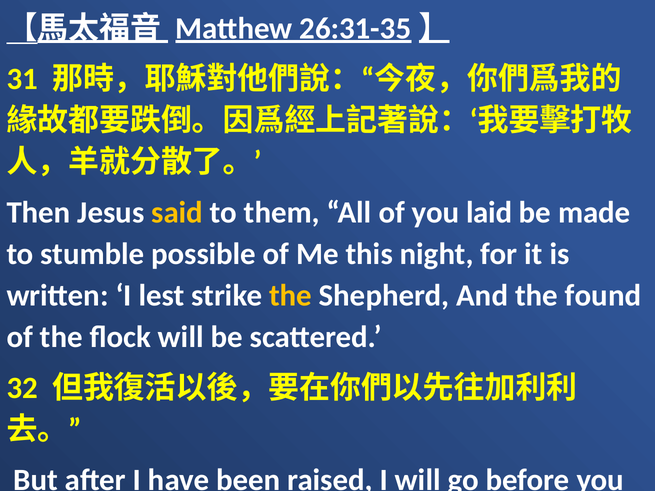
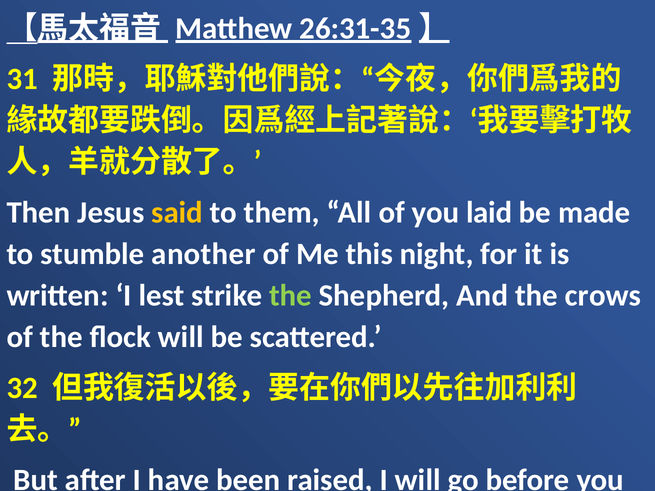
possible: possible -> another
the at (290, 296) colour: yellow -> light green
found: found -> crows
